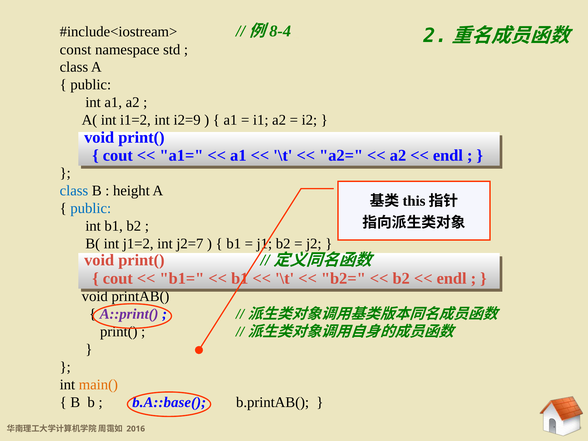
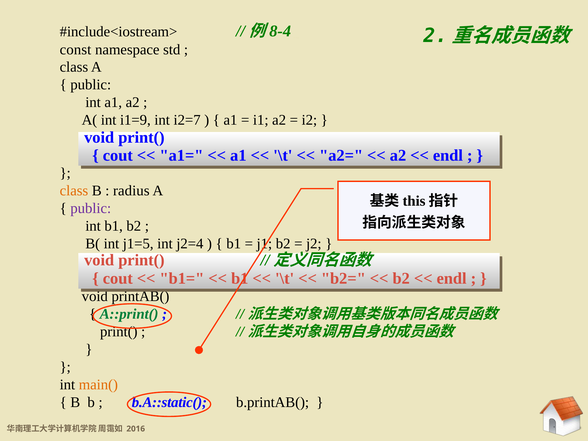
i1=2: i1=2 -> i1=9
i2=9: i2=9 -> i2=7
class at (74, 191) colour: blue -> orange
height: height -> radius
public at (91, 208) colour: blue -> purple
j1=2: j1=2 -> j1=5
j2=7: j2=7 -> j2=4
A::print( colour: purple -> green
b.A::base(: b.A::base( -> b.A::static(
